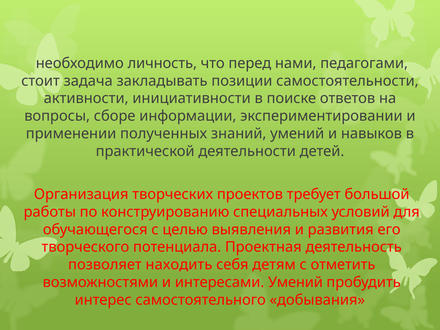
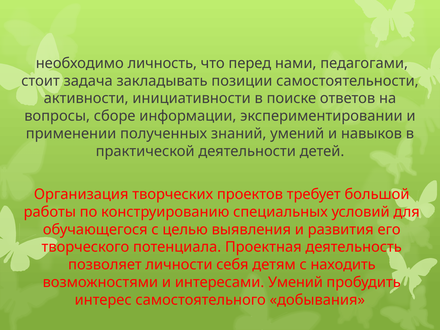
находить: находить -> личности
отметить: отметить -> находить
